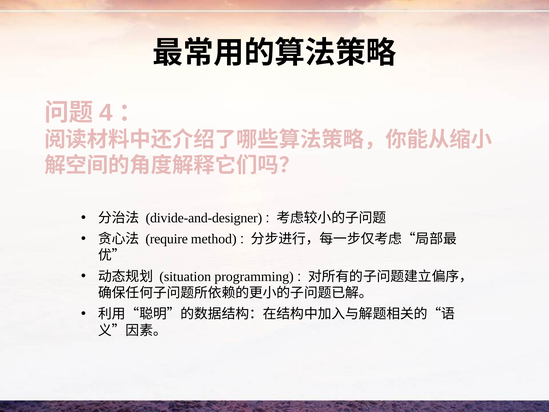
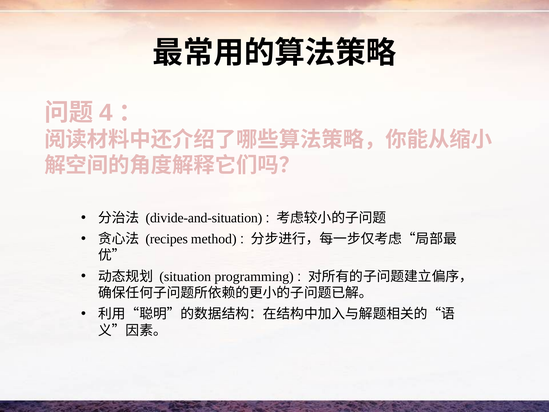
divide-and-designer: divide-and-designer -> divide-and-situation
require: require -> recipes
